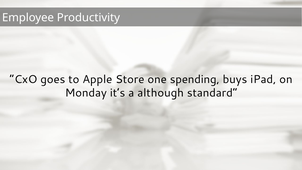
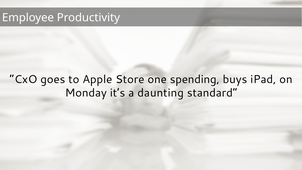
although: although -> daunting
